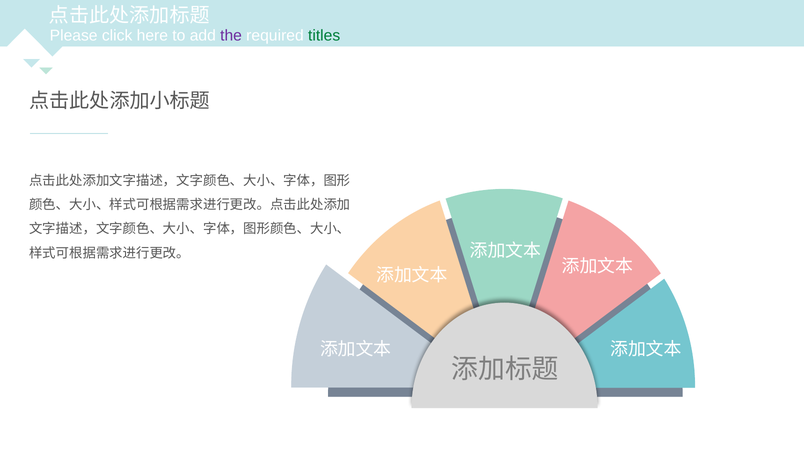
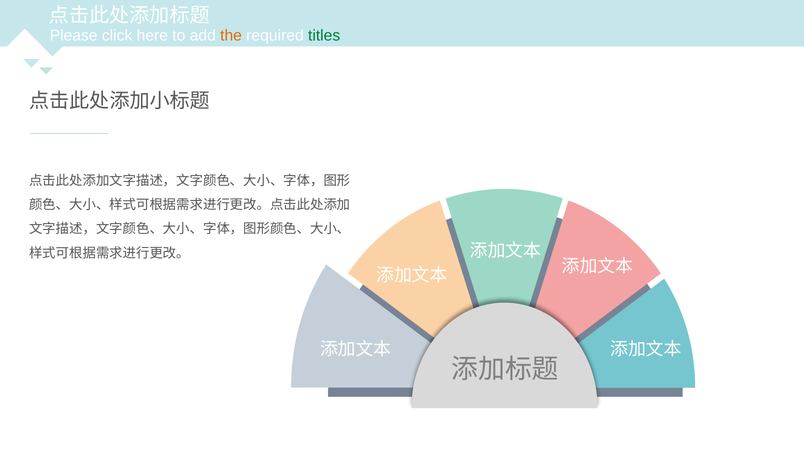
the colour: purple -> orange
